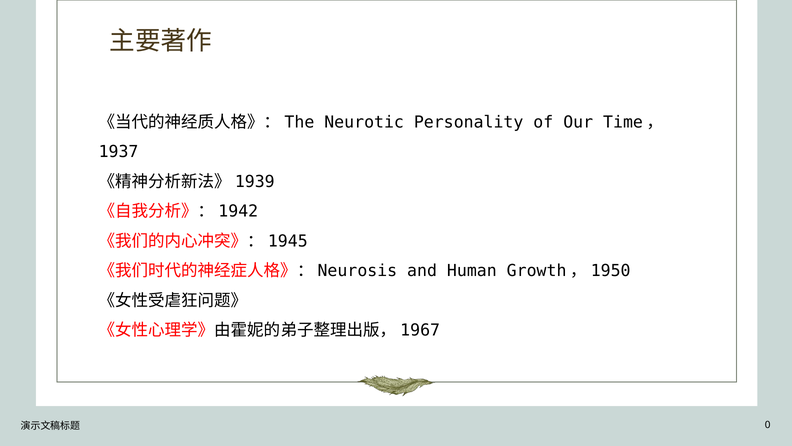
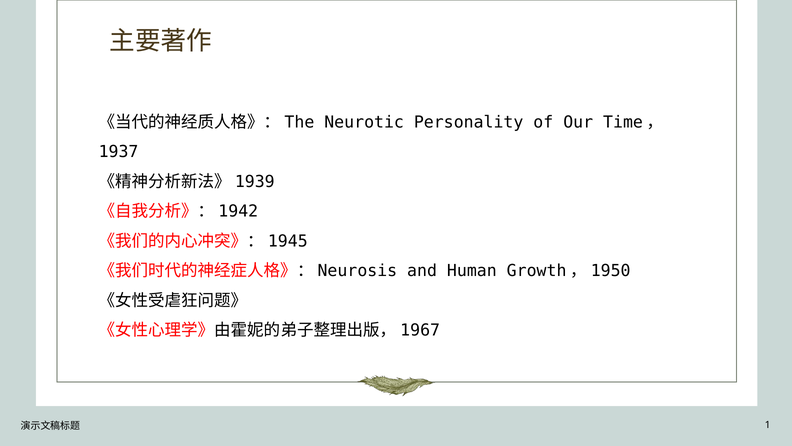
0: 0 -> 1
